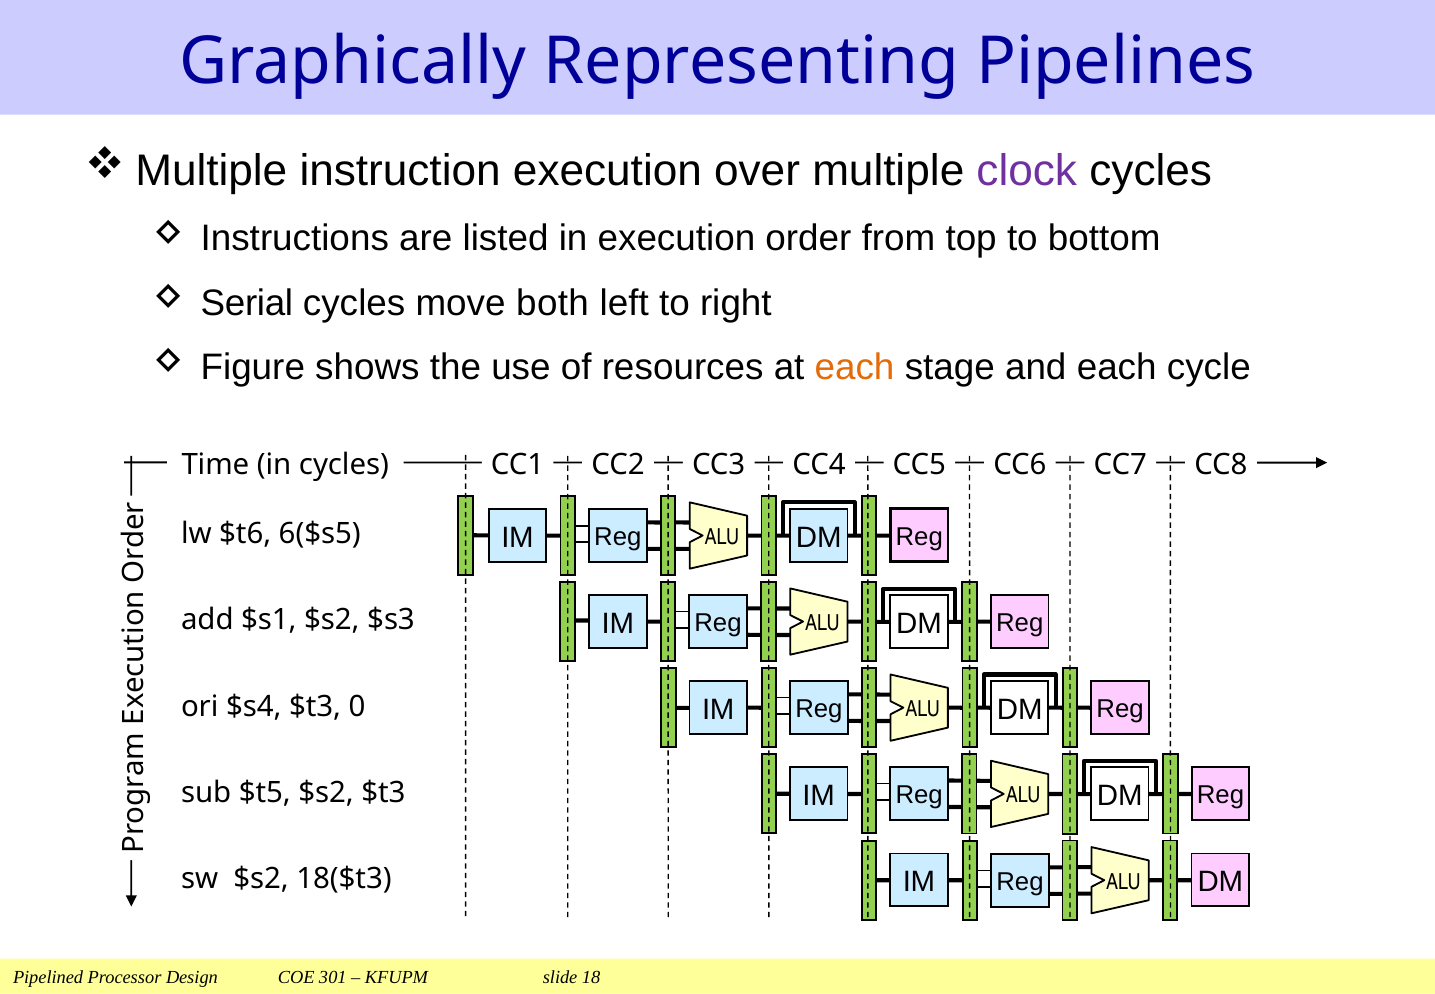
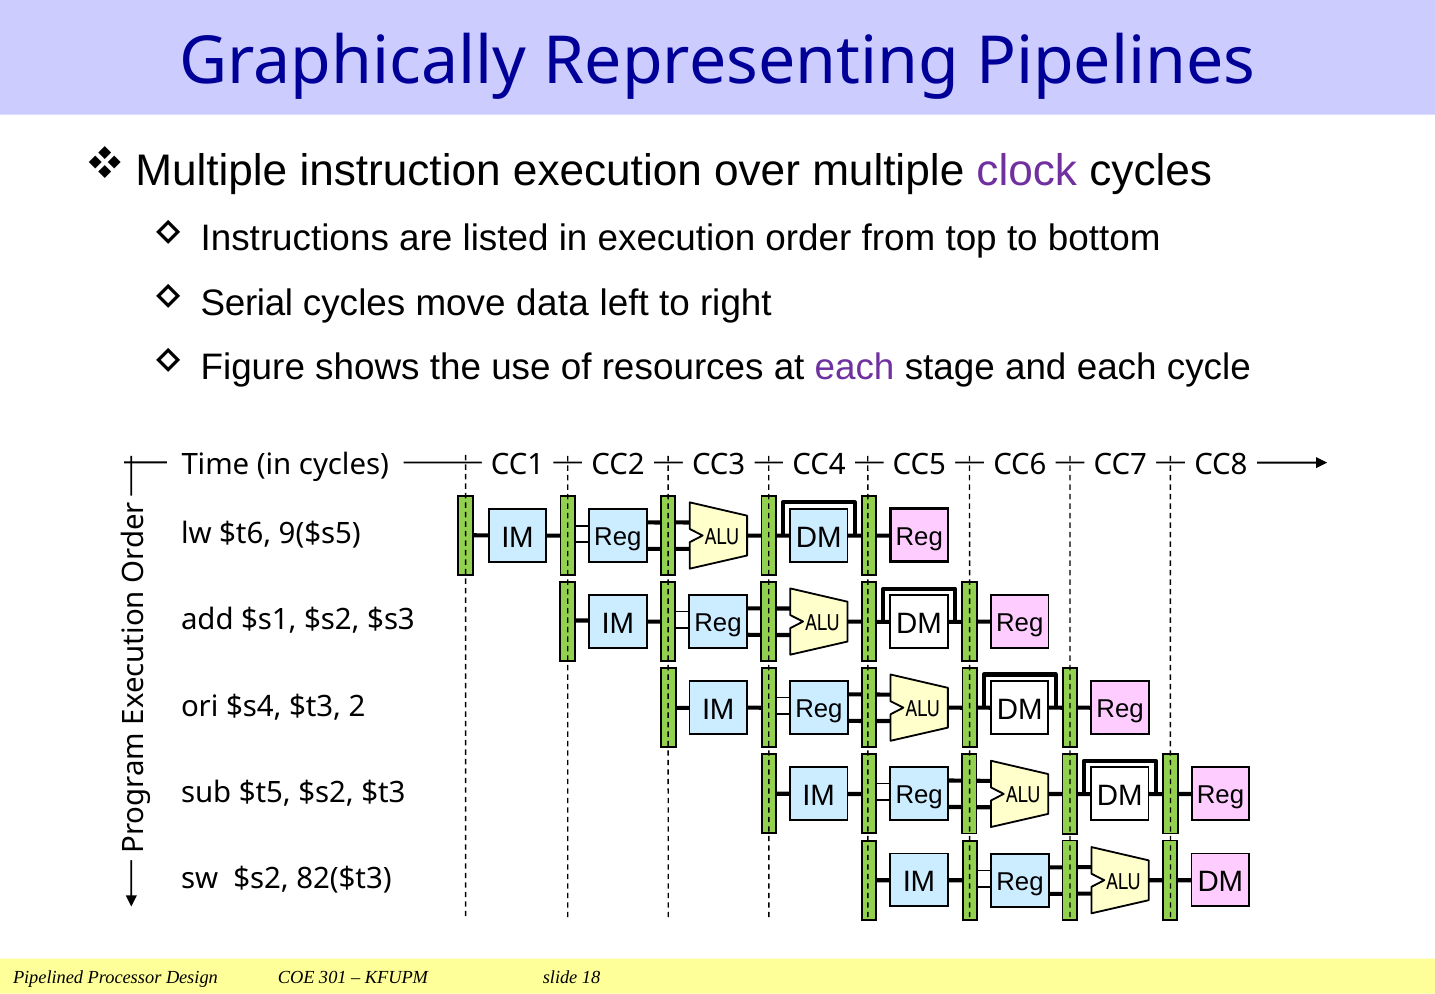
both: both -> data
each at (855, 367) colour: orange -> purple
6($s5: 6($s5 -> 9($s5
0: 0 -> 2
18($t3: 18($t3 -> 82($t3
